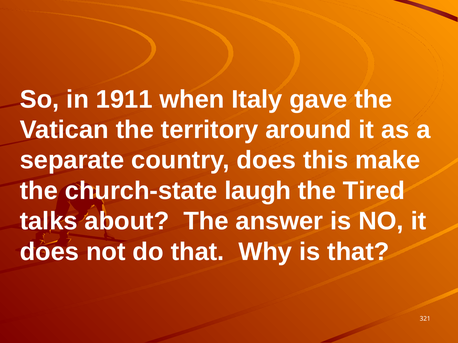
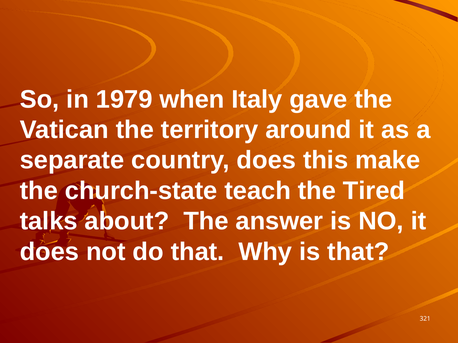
1911: 1911 -> 1979
laugh: laugh -> teach
